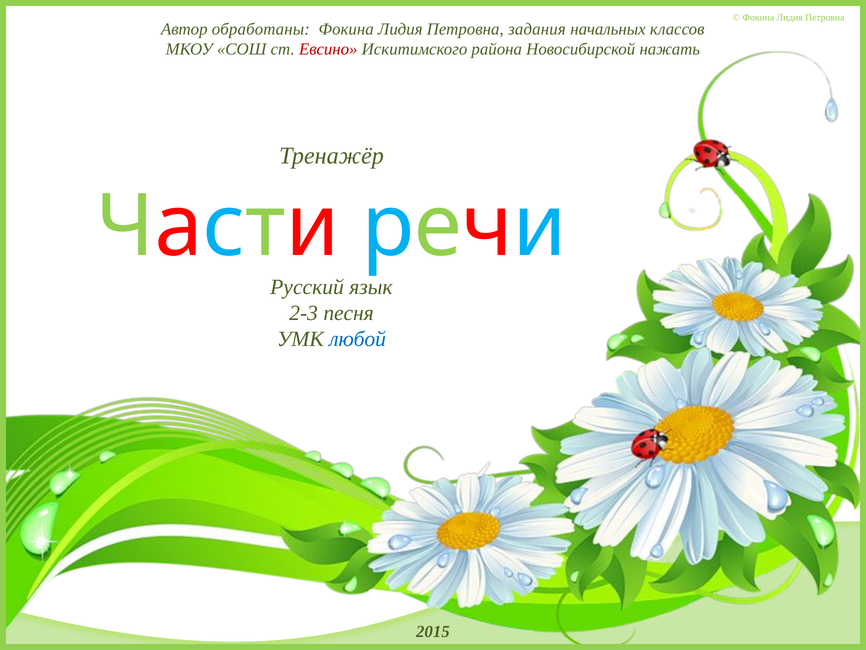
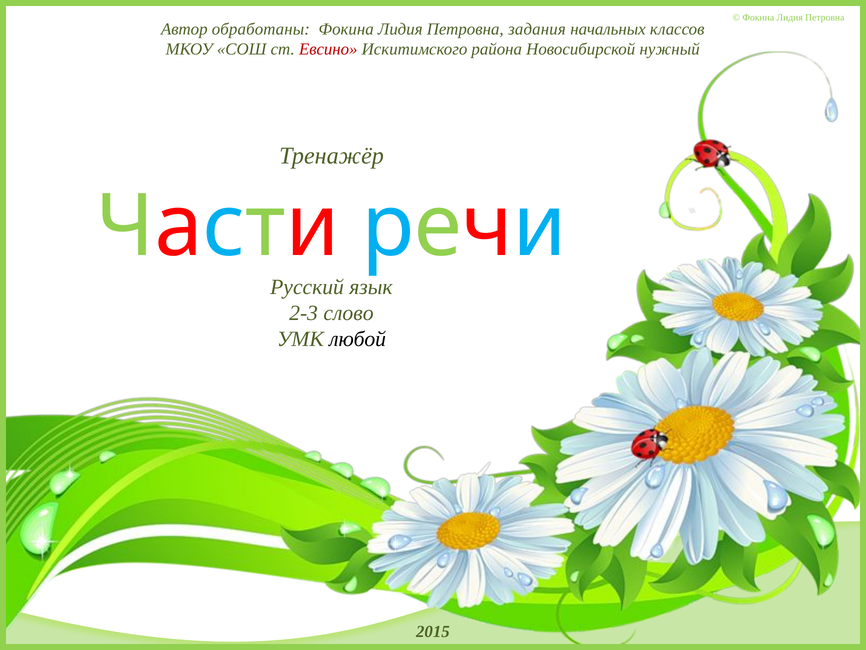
нажать: нажать -> нужный
песня: песня -> слово
любой colour: blue -> black
